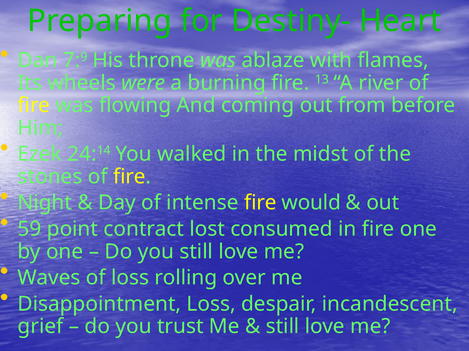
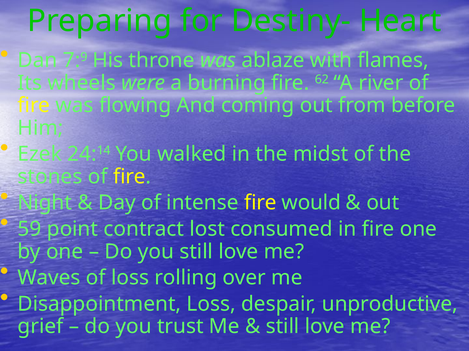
13: 13 -> 62
incandescent: incandescent -> unproductive
